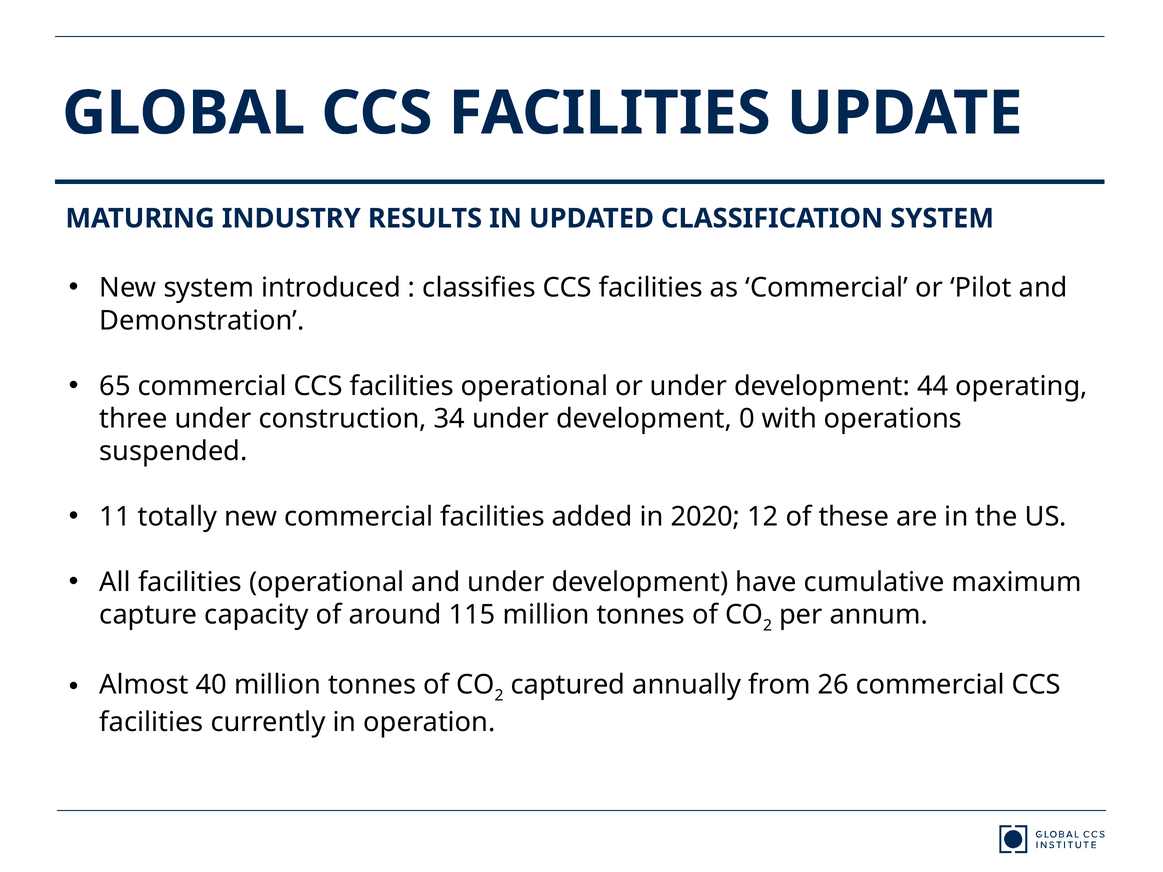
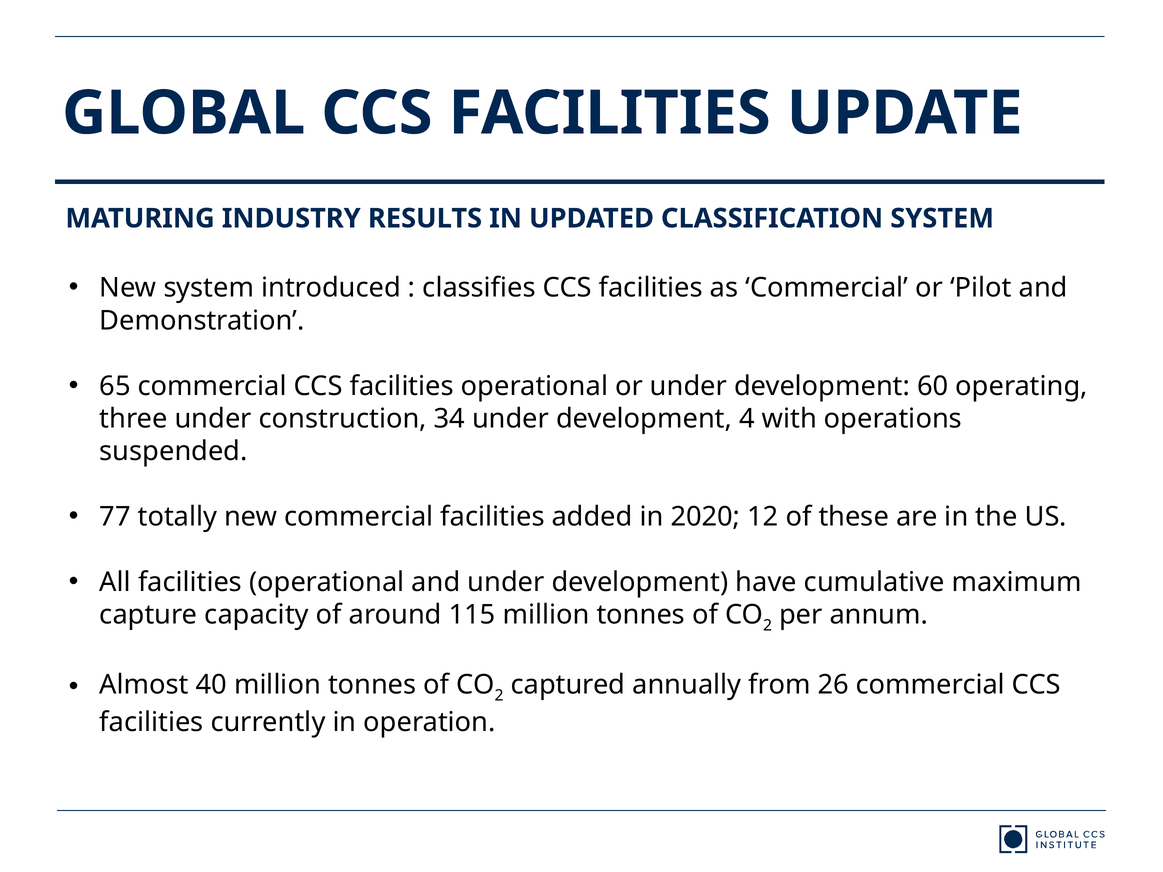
44: 44 -> 60
0: 0 -> 4
11: 11 -> 77
